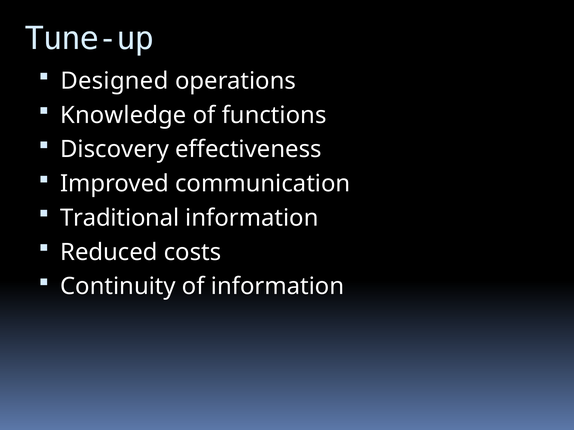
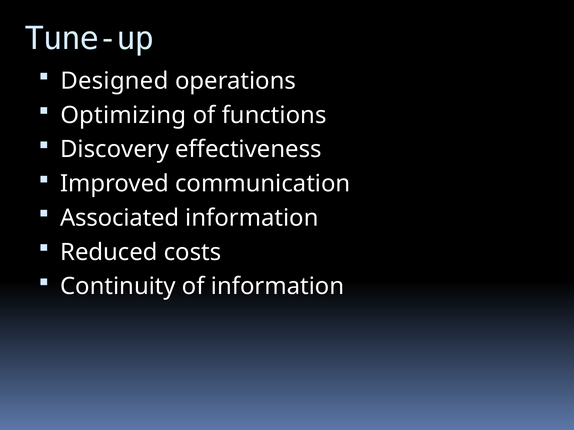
Knowledge: Knowledge -> Optimizing
Traditional: Traditional -> Associated
